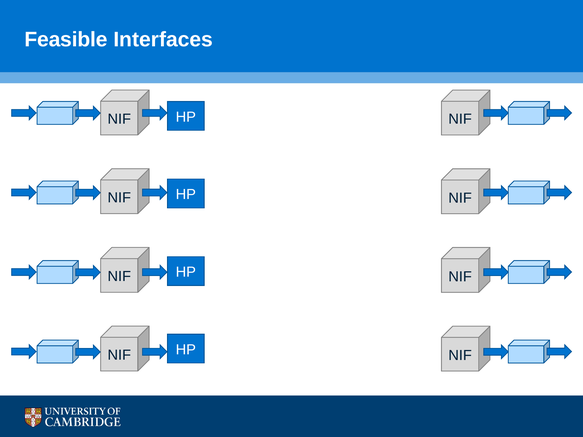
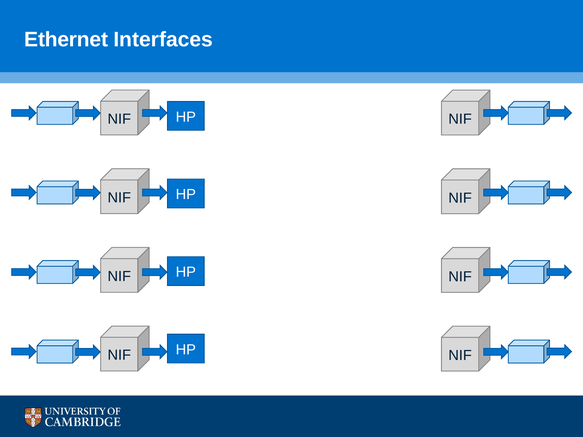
Feasible: Feasible -> Ethernet
